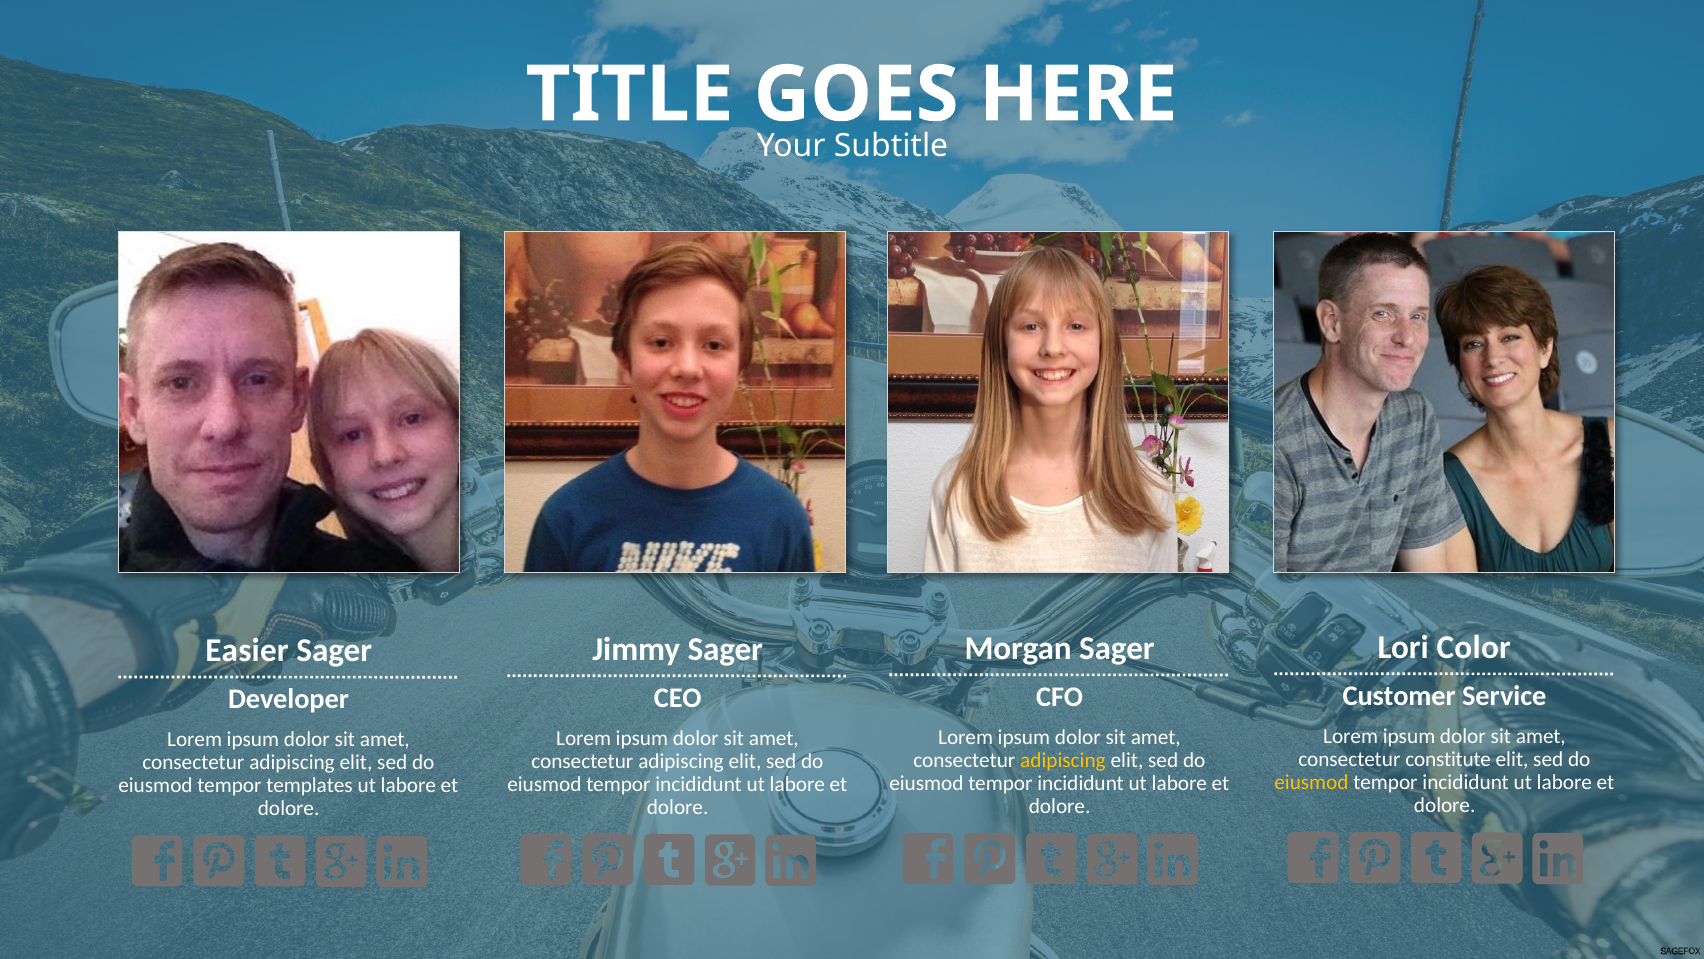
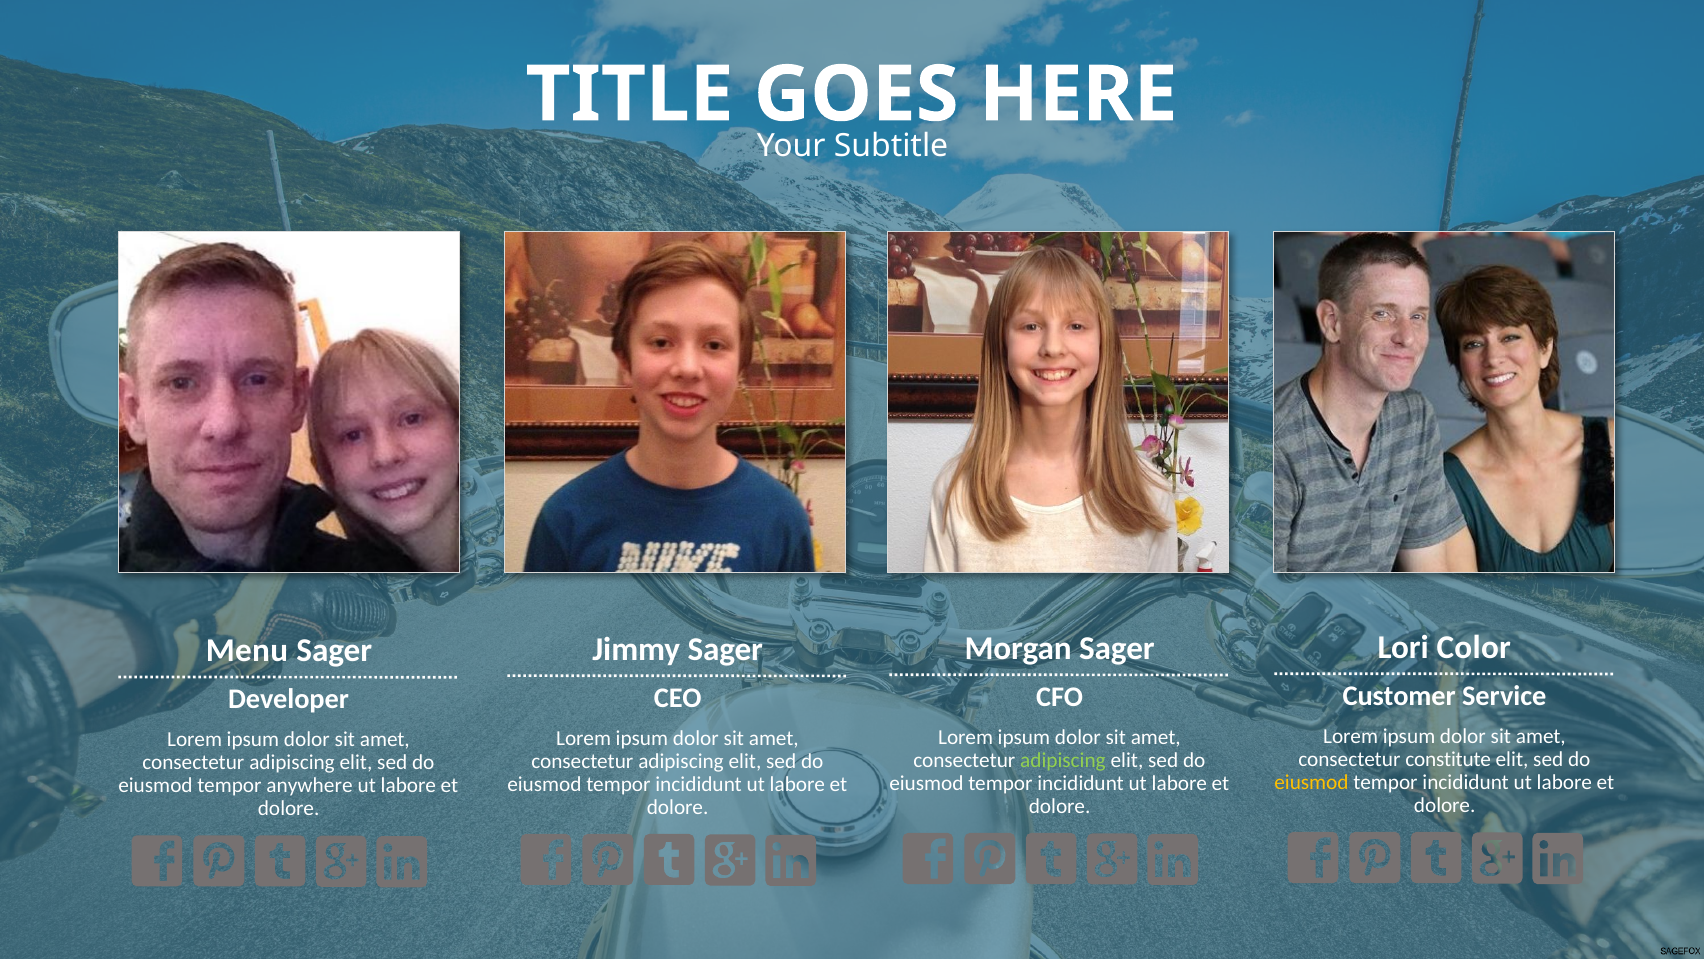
Easier: Easier -> Menu
adipiscing at (1063, 760) colour: yellow -> light green
templates: templates -> anywhere
